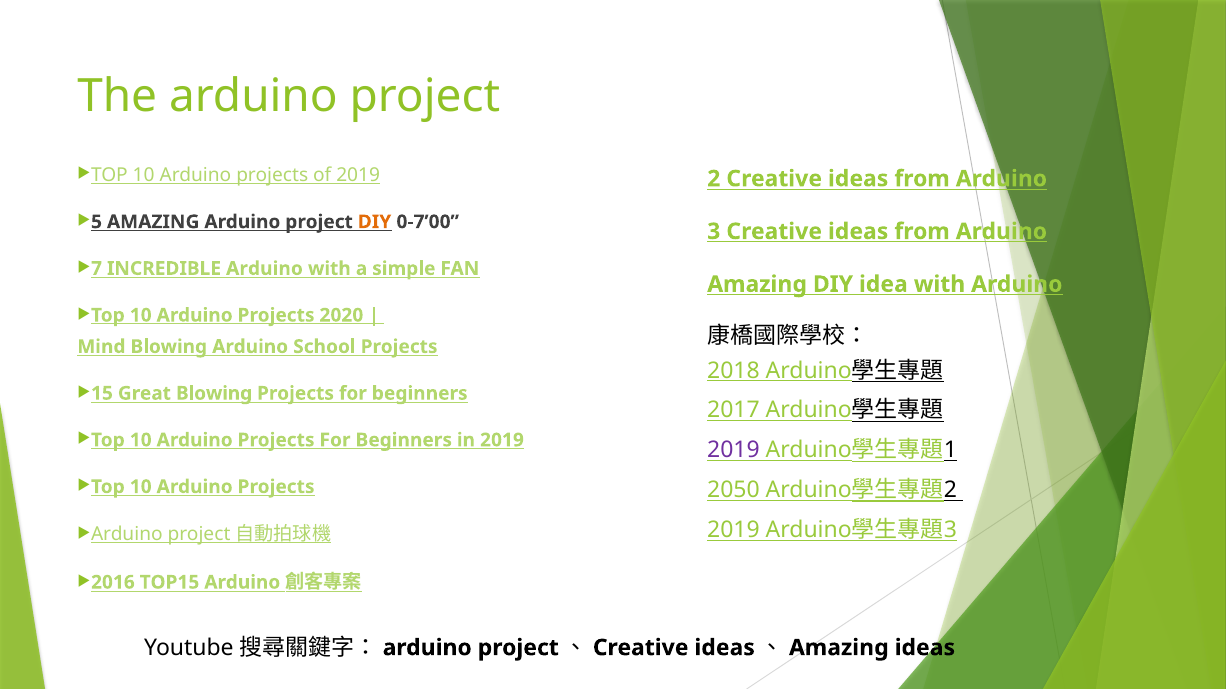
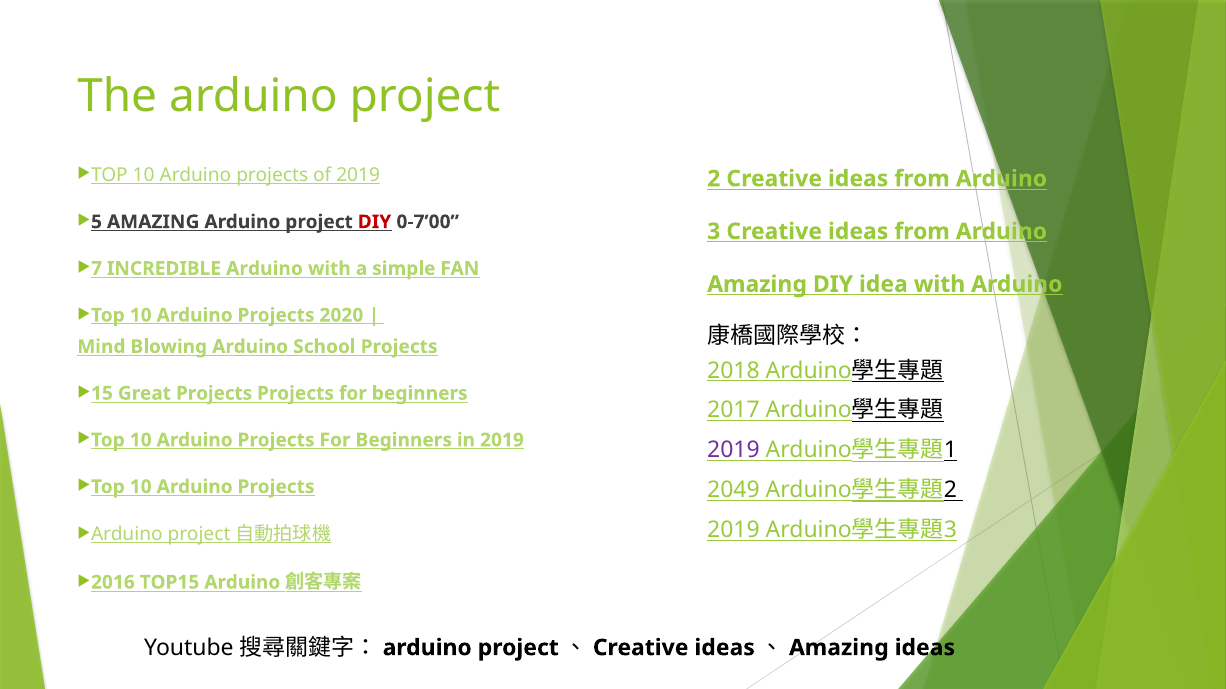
DIY at (375, 222) colour: orange -> red
Great Blowing: Blowing -> Projects
2050: 2050 -> 2049
